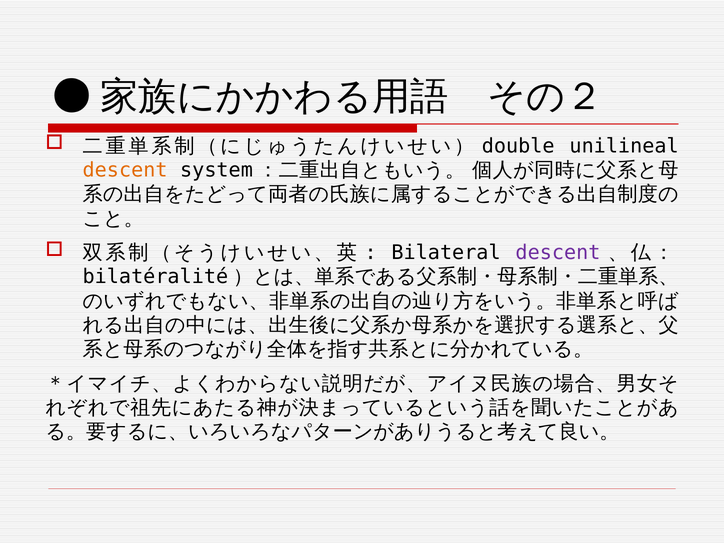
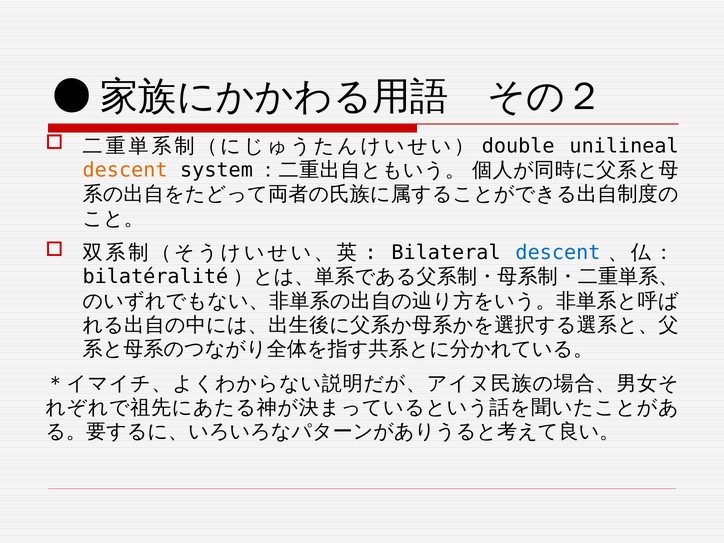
descent at (558, 253) colour: purple -> blue
